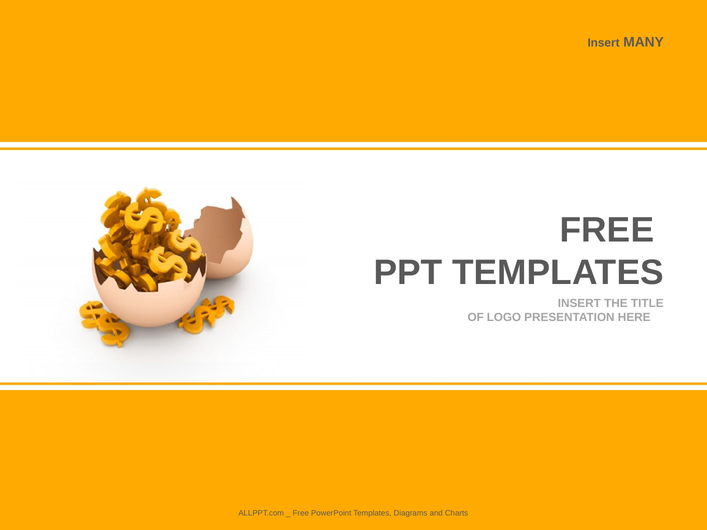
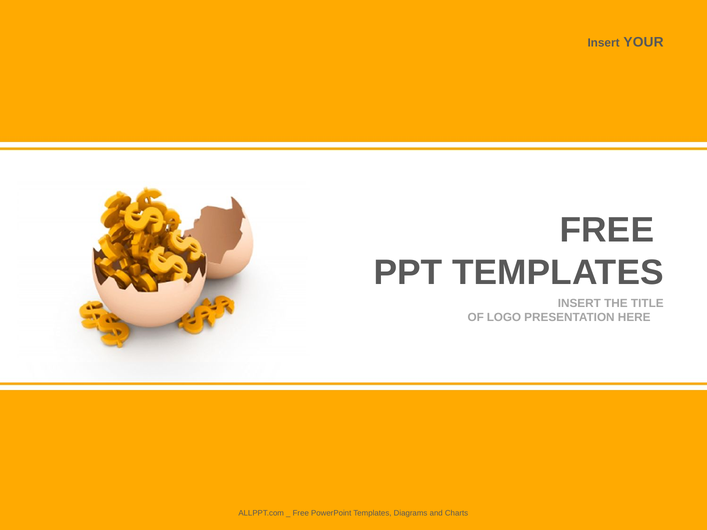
MANY: MANY -> YOUR
